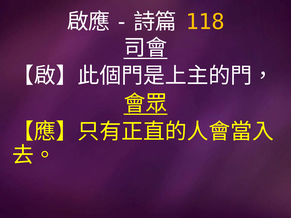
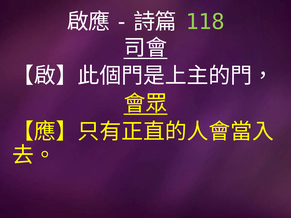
118 colour: yellow -> light green
